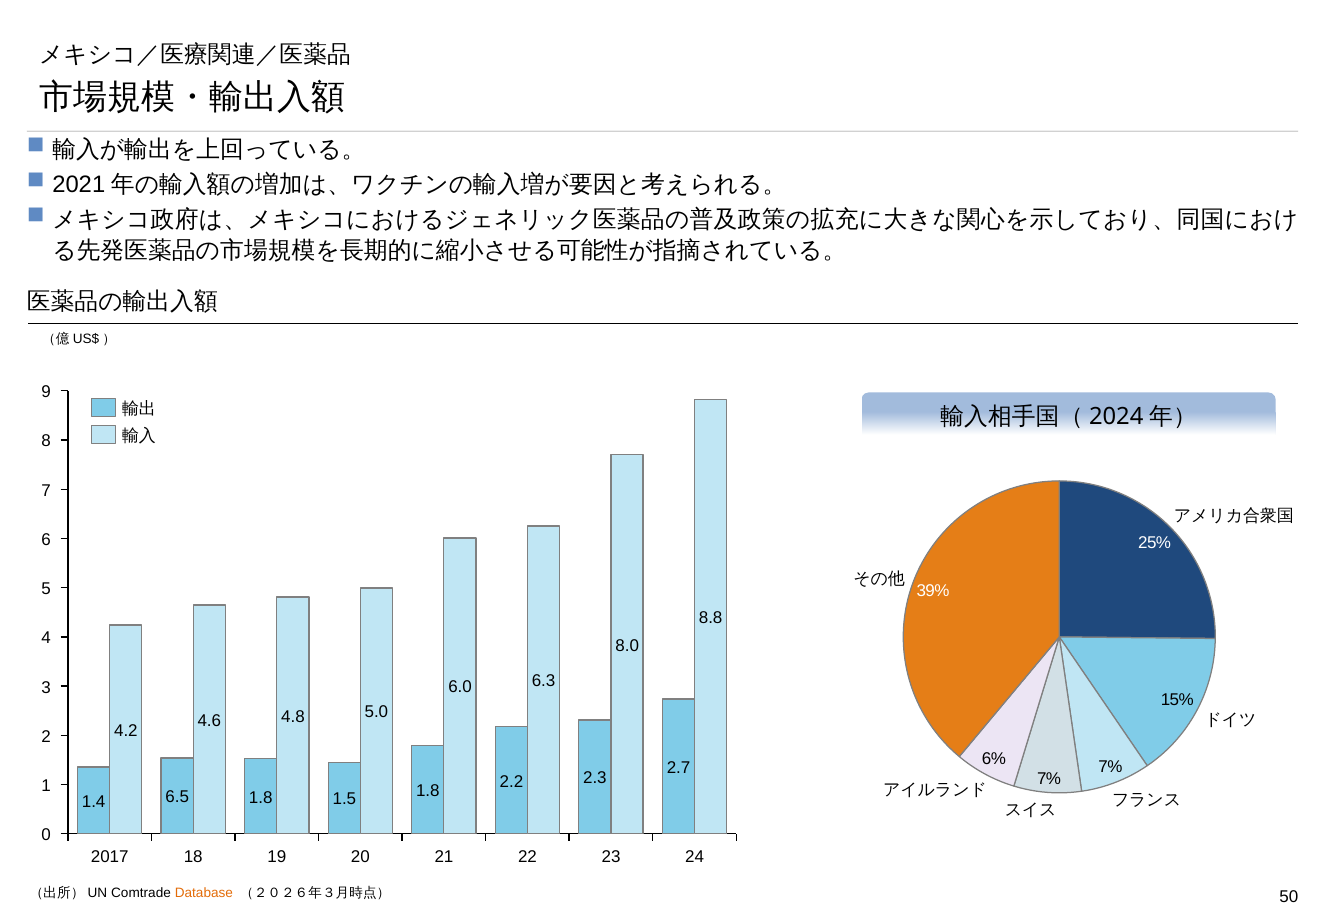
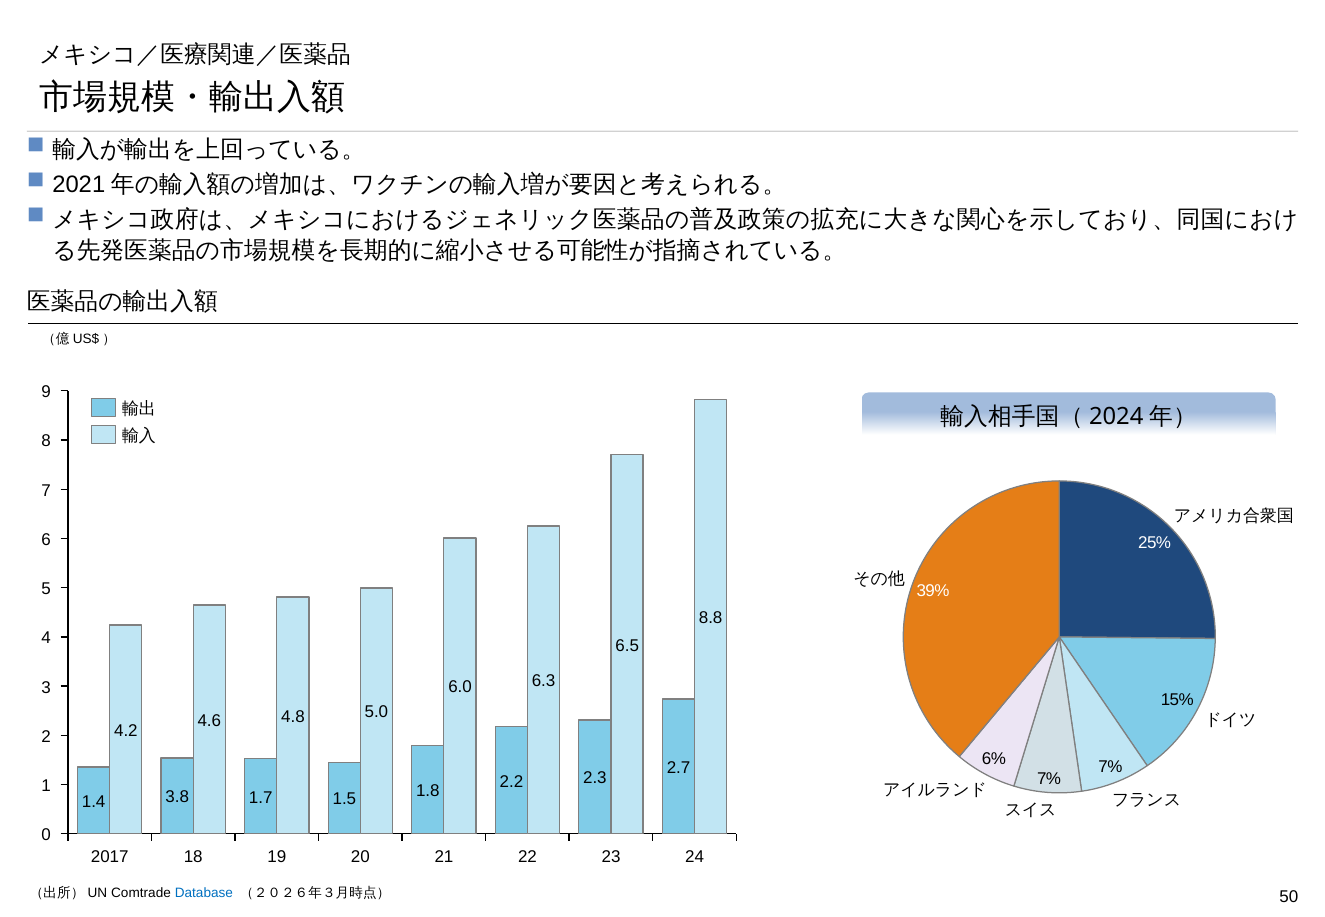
8.0: 8.0 -> 6.5
6.5: 6.5 -> 3.8
1.8 at (261, 798): 1.8 -> 1.7
Database colour: orange -> blue
